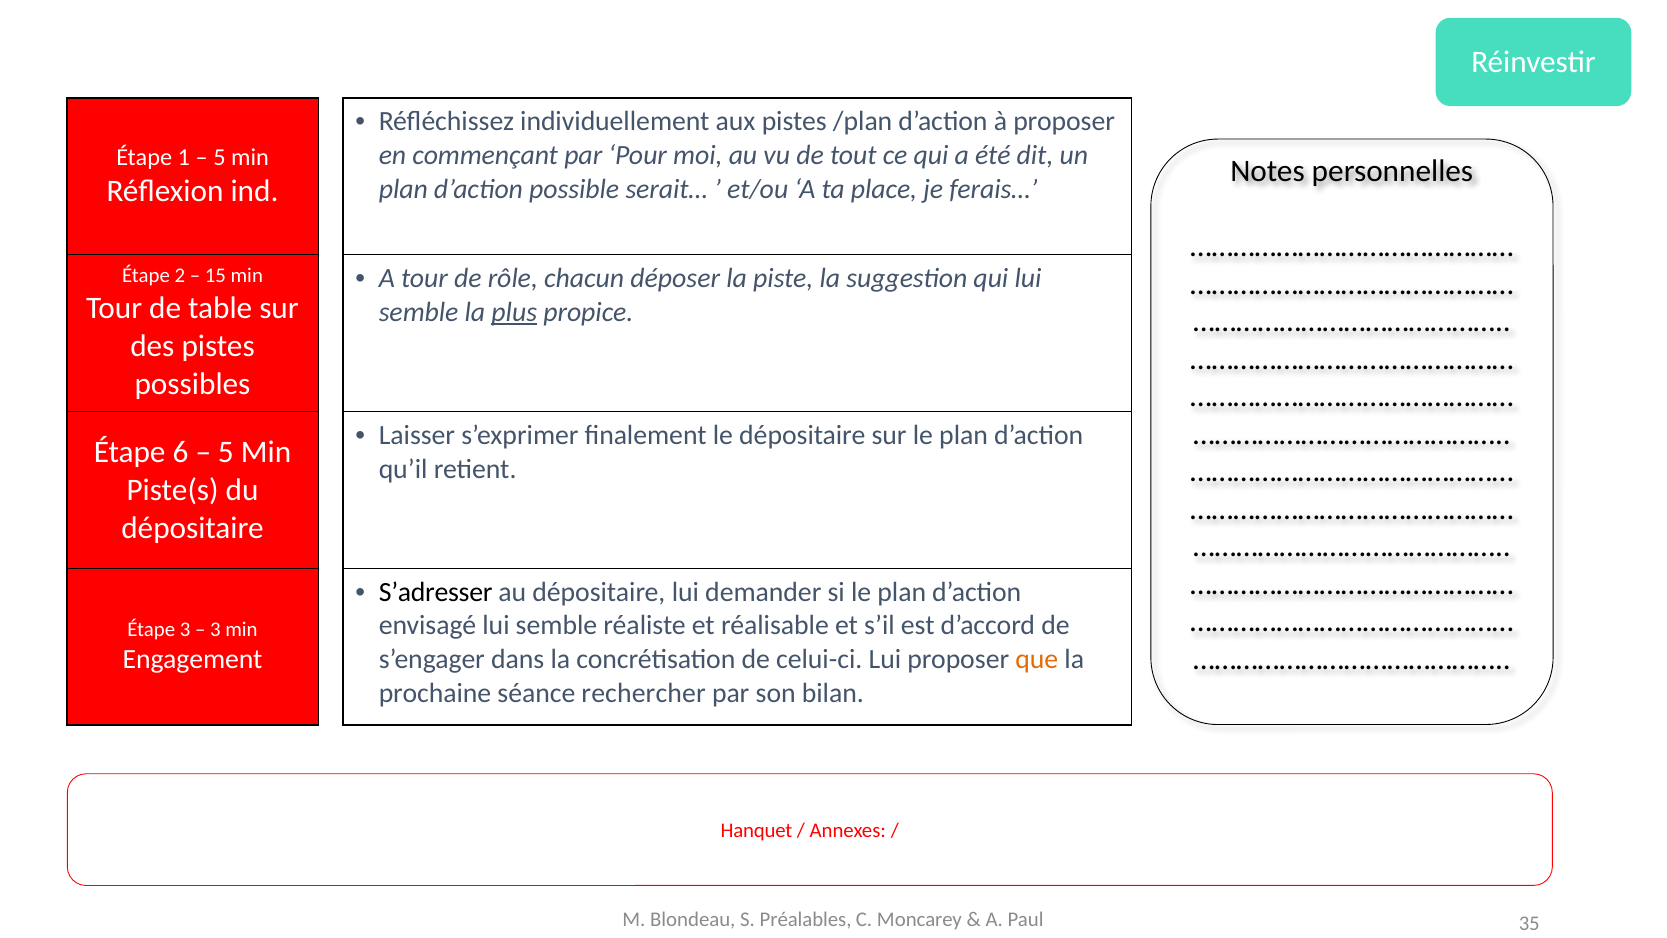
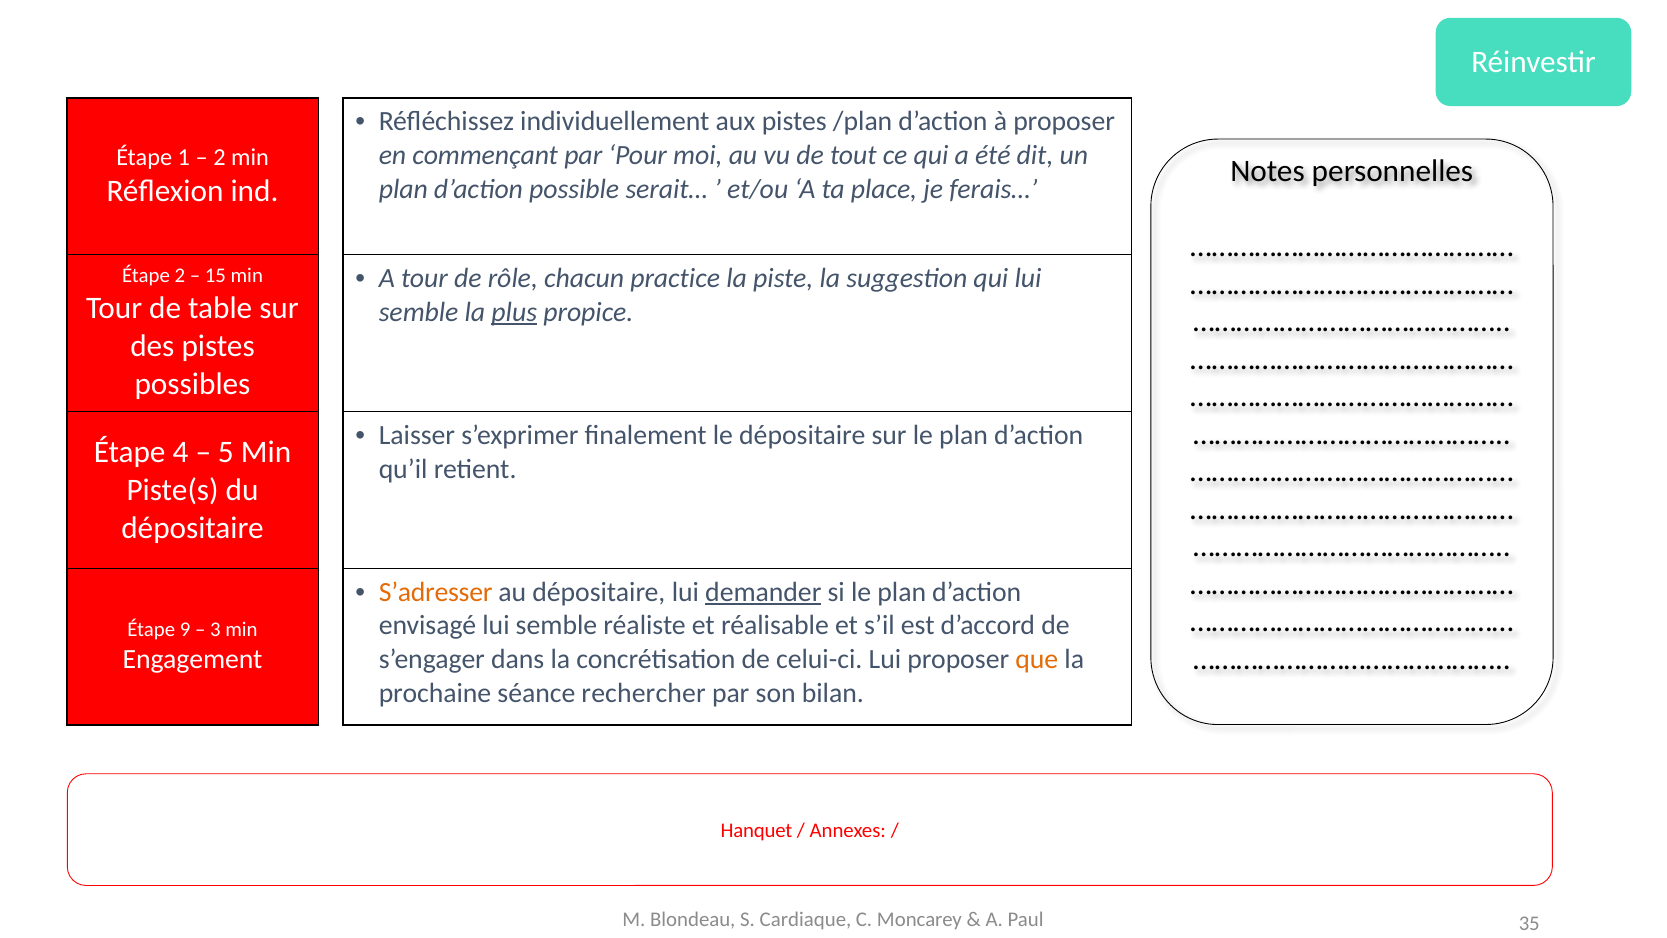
5 at (219, 157): 5 -> 2
déposer: déposer -> practice
6: 6 -> 4
S’adresser colour: black -> orange
demander underline: none -> present
Étape 3: 3 -> 9
Préalables: Préalables -> Cardiaque
